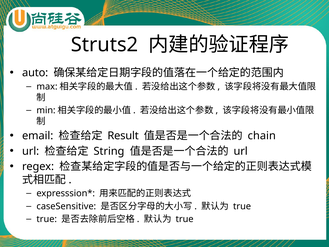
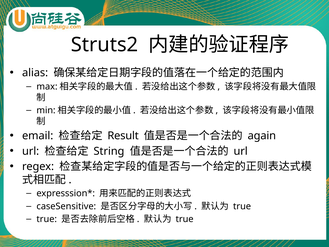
auto: auto -> alias
chain: chain -> again
